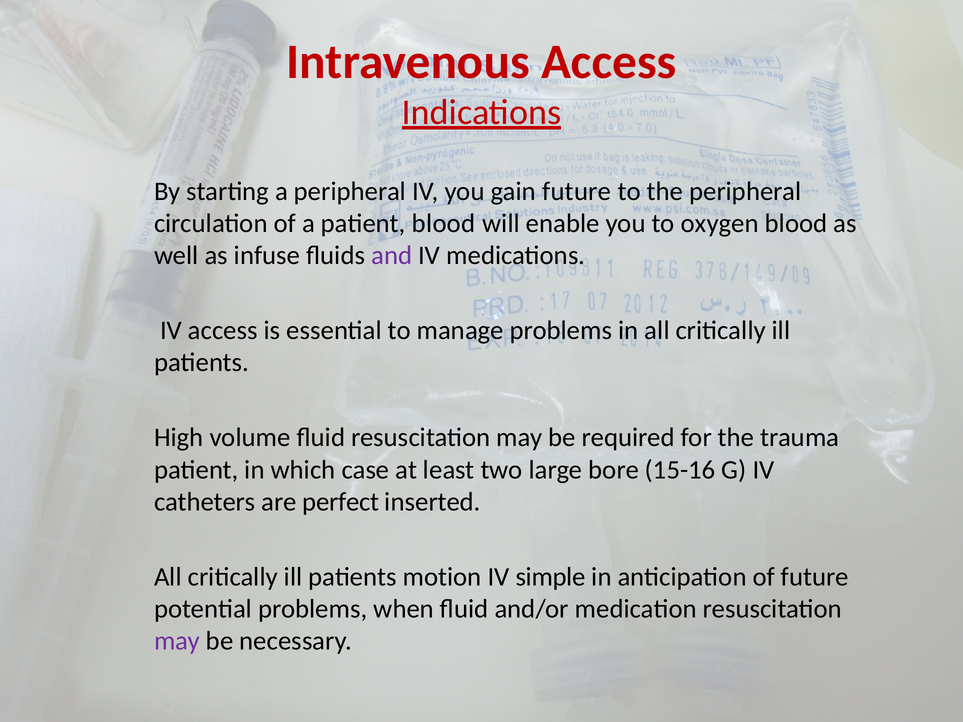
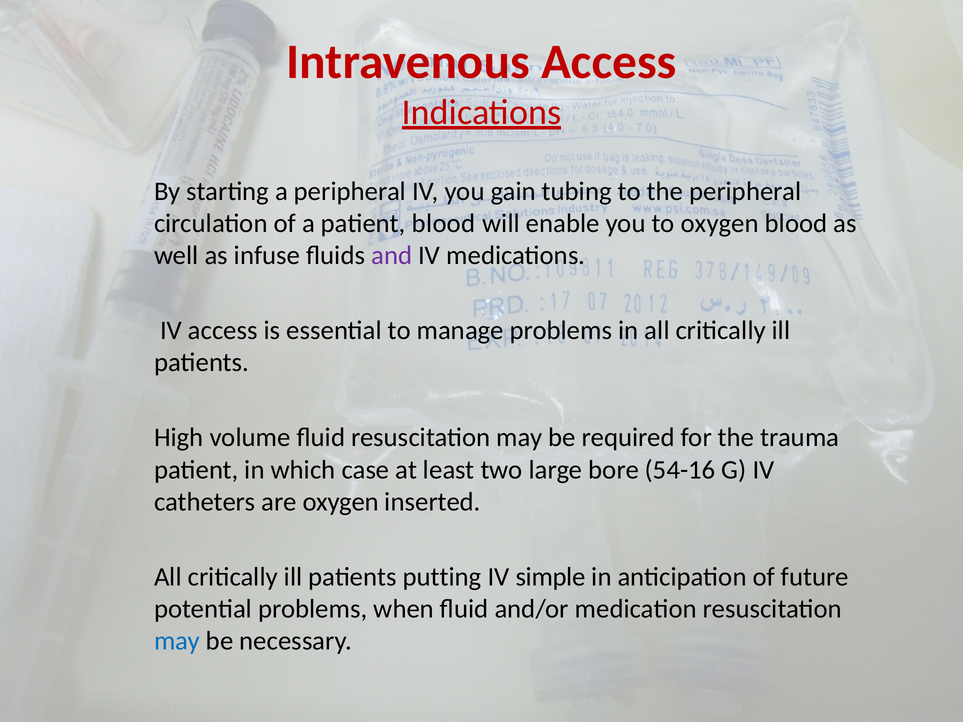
gain future: future -> tubing
15-16: 15-16 -> 54-16
are perfect: perfect -> oxygen
motion: motion -> putting
may at (177, 641) colour: purple -> blue
